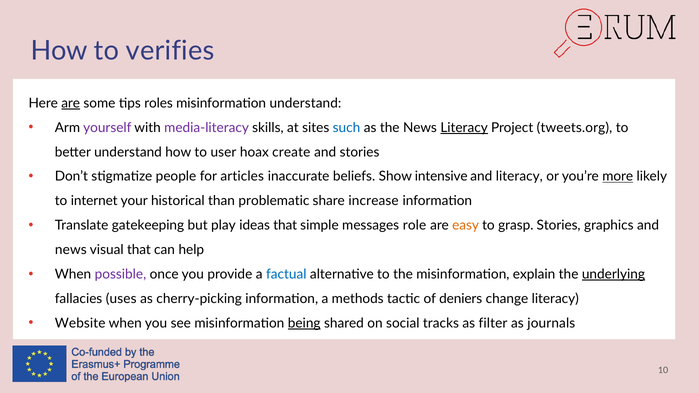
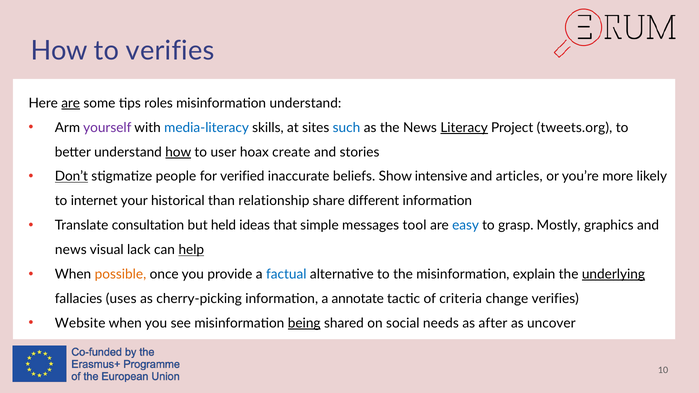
media-literacy colour: purple -> blue
how at (178, 152) underline: none -> present
Don’t underline: none -> present
articles: articles -> verified
and literacy: literacy -> articles
more underline: present -> none
problematic: problematic -> relationship
increase: increase -> different
gatekeeping: gatekeeping -> consultation
play: play -> held
role: role -> tool
easy colour: orange -> blue
grasp Stories: Stories -> Mostly
visual that: that -> lack
help underline: none -> present
possible colour: purple -> orange
methods: methods -> annotate
deniers: deniers -> criteria
change literacy: literacy -> verifies
tracks: tracks -> needs
filter: filter -> after
journals: journals -> uncover
